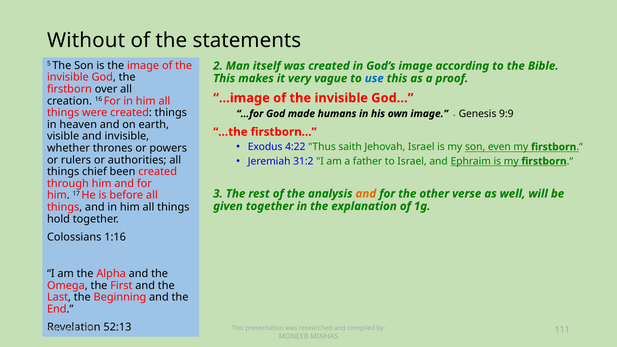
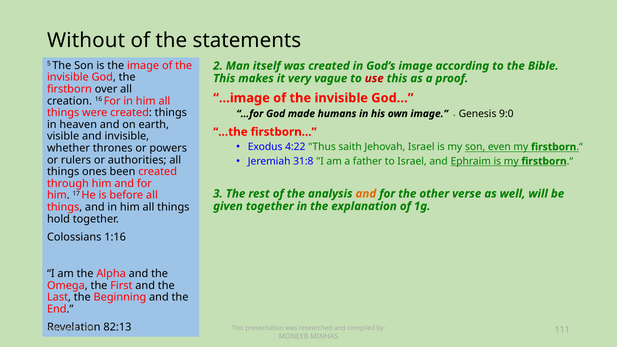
use colour: blue -> red
9:9: 9:9 -> 9:0
31:2: 31:2 -> 31:8
chief: chief -> ones
52:13: 52:13 -> 82:13
